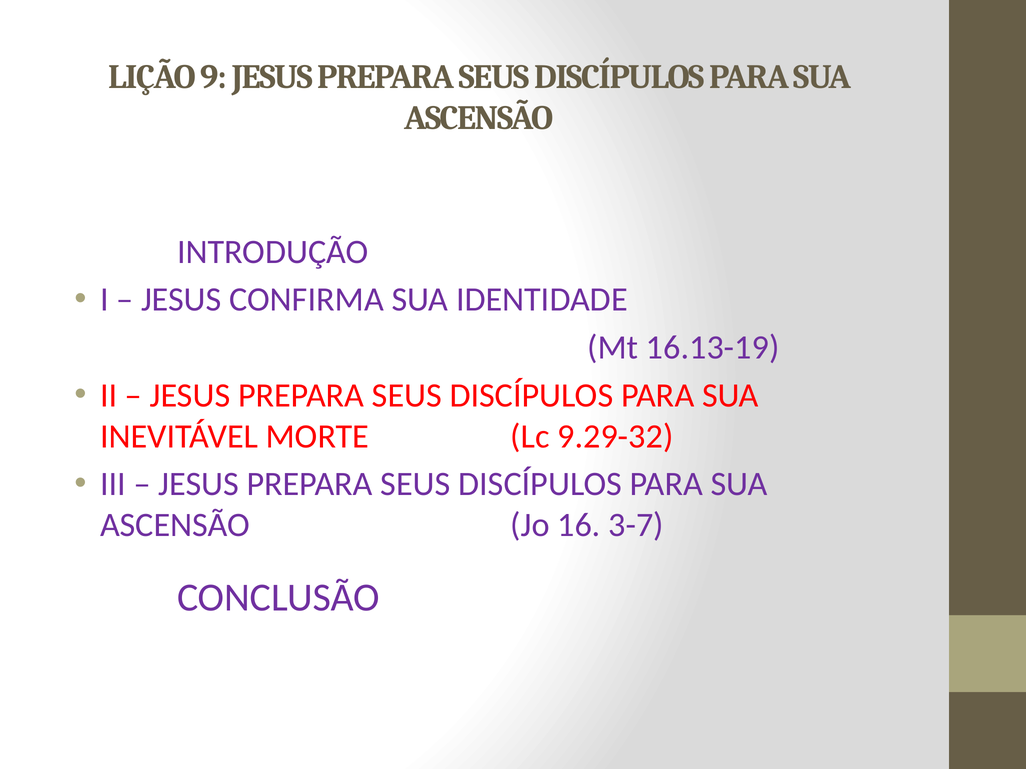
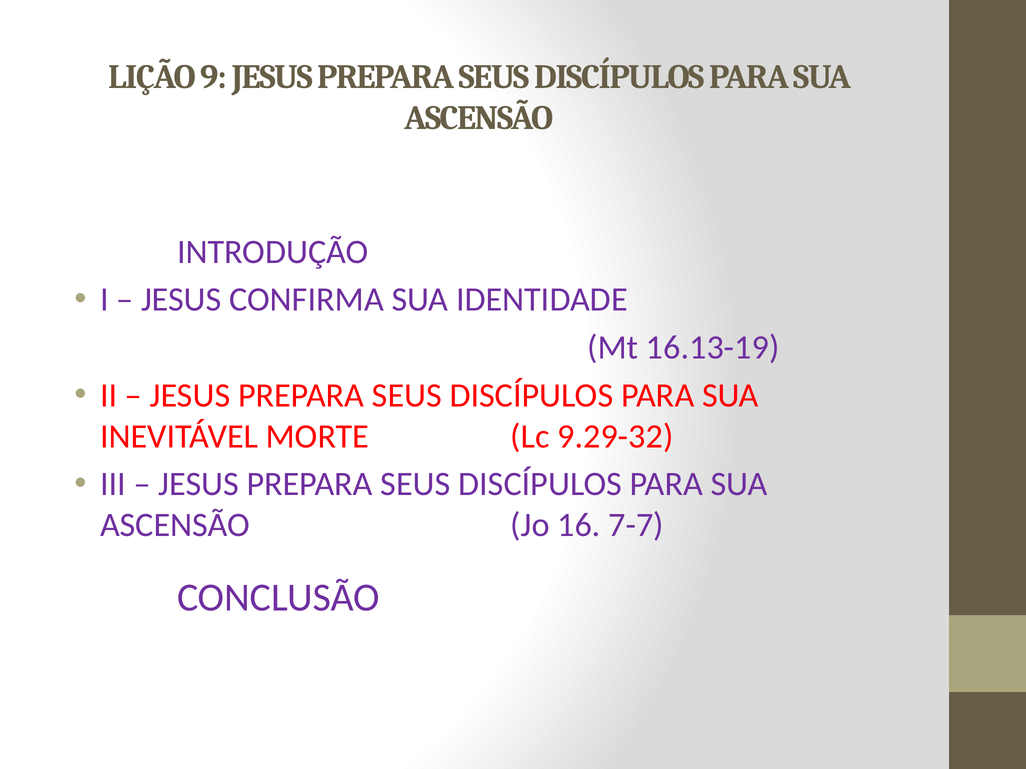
3-7: 3-7 -> 7-7
